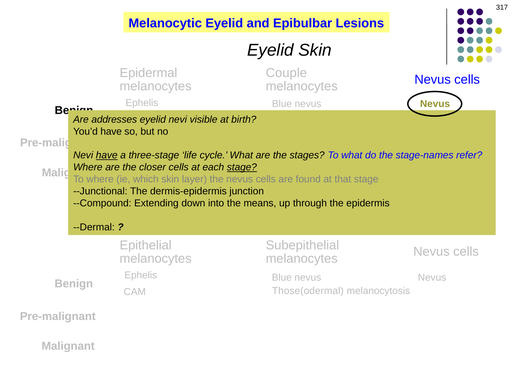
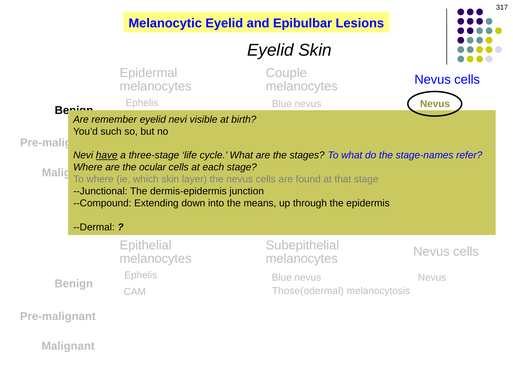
addresses: addresses -> remember
You’d have: have -> such
closer: closer -> ocular
stage at (242, 167) underline: present -> none
